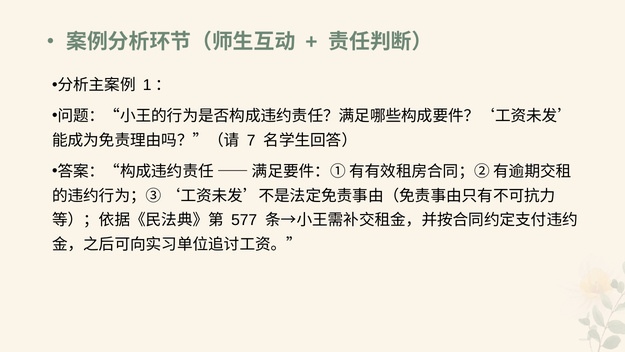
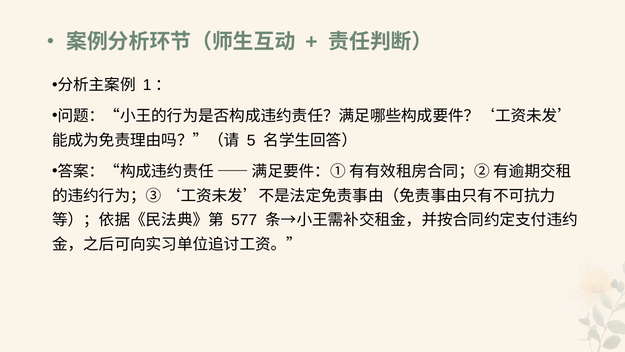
7: 7 -> 5
